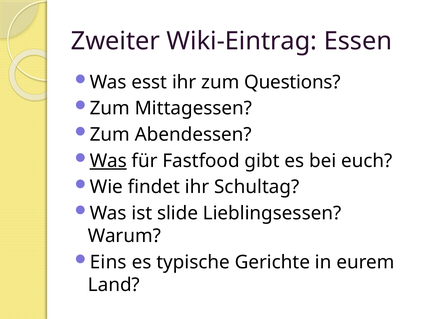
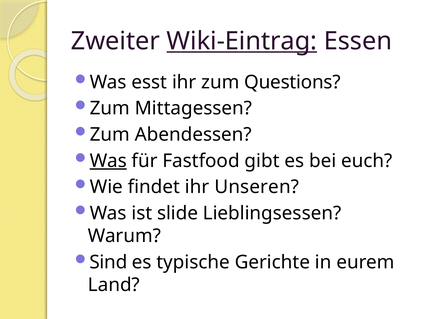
Wiki-Eintrag underline: none -> present
Schultag: Schultag -> Unseren
Eins: Eins -> Sind
